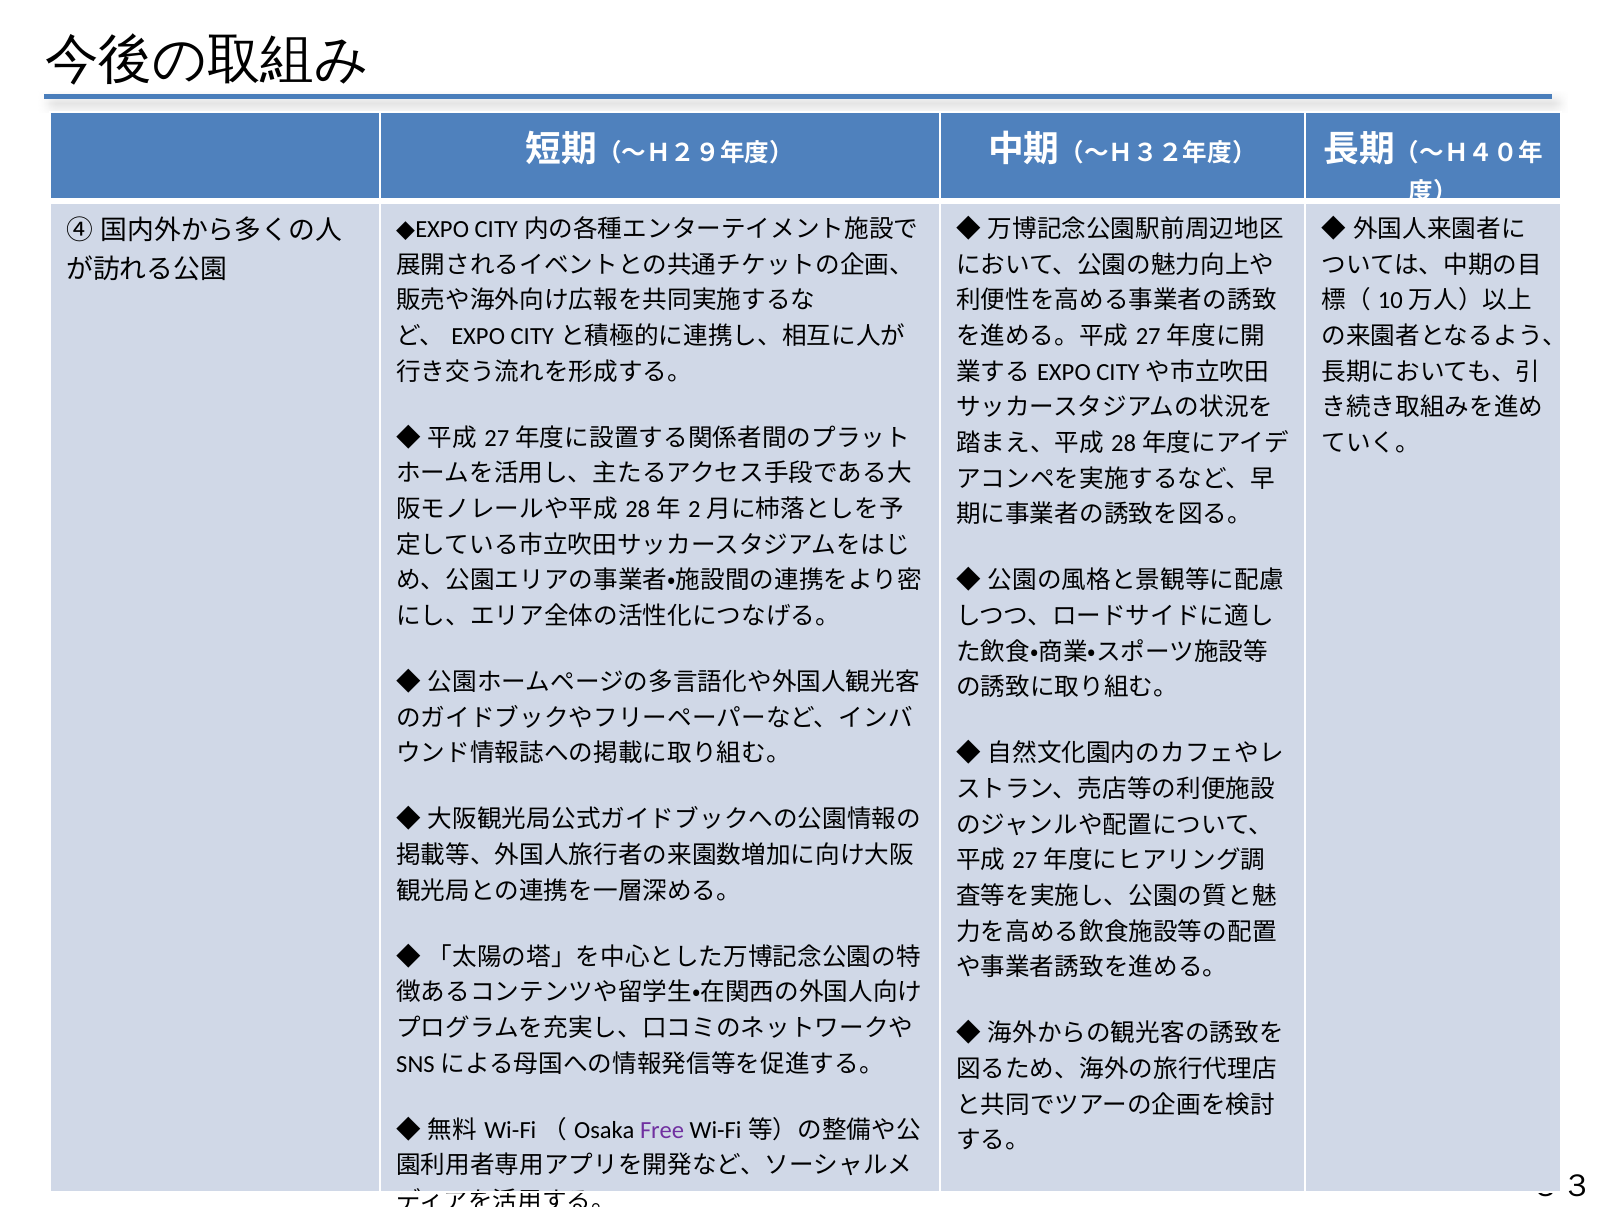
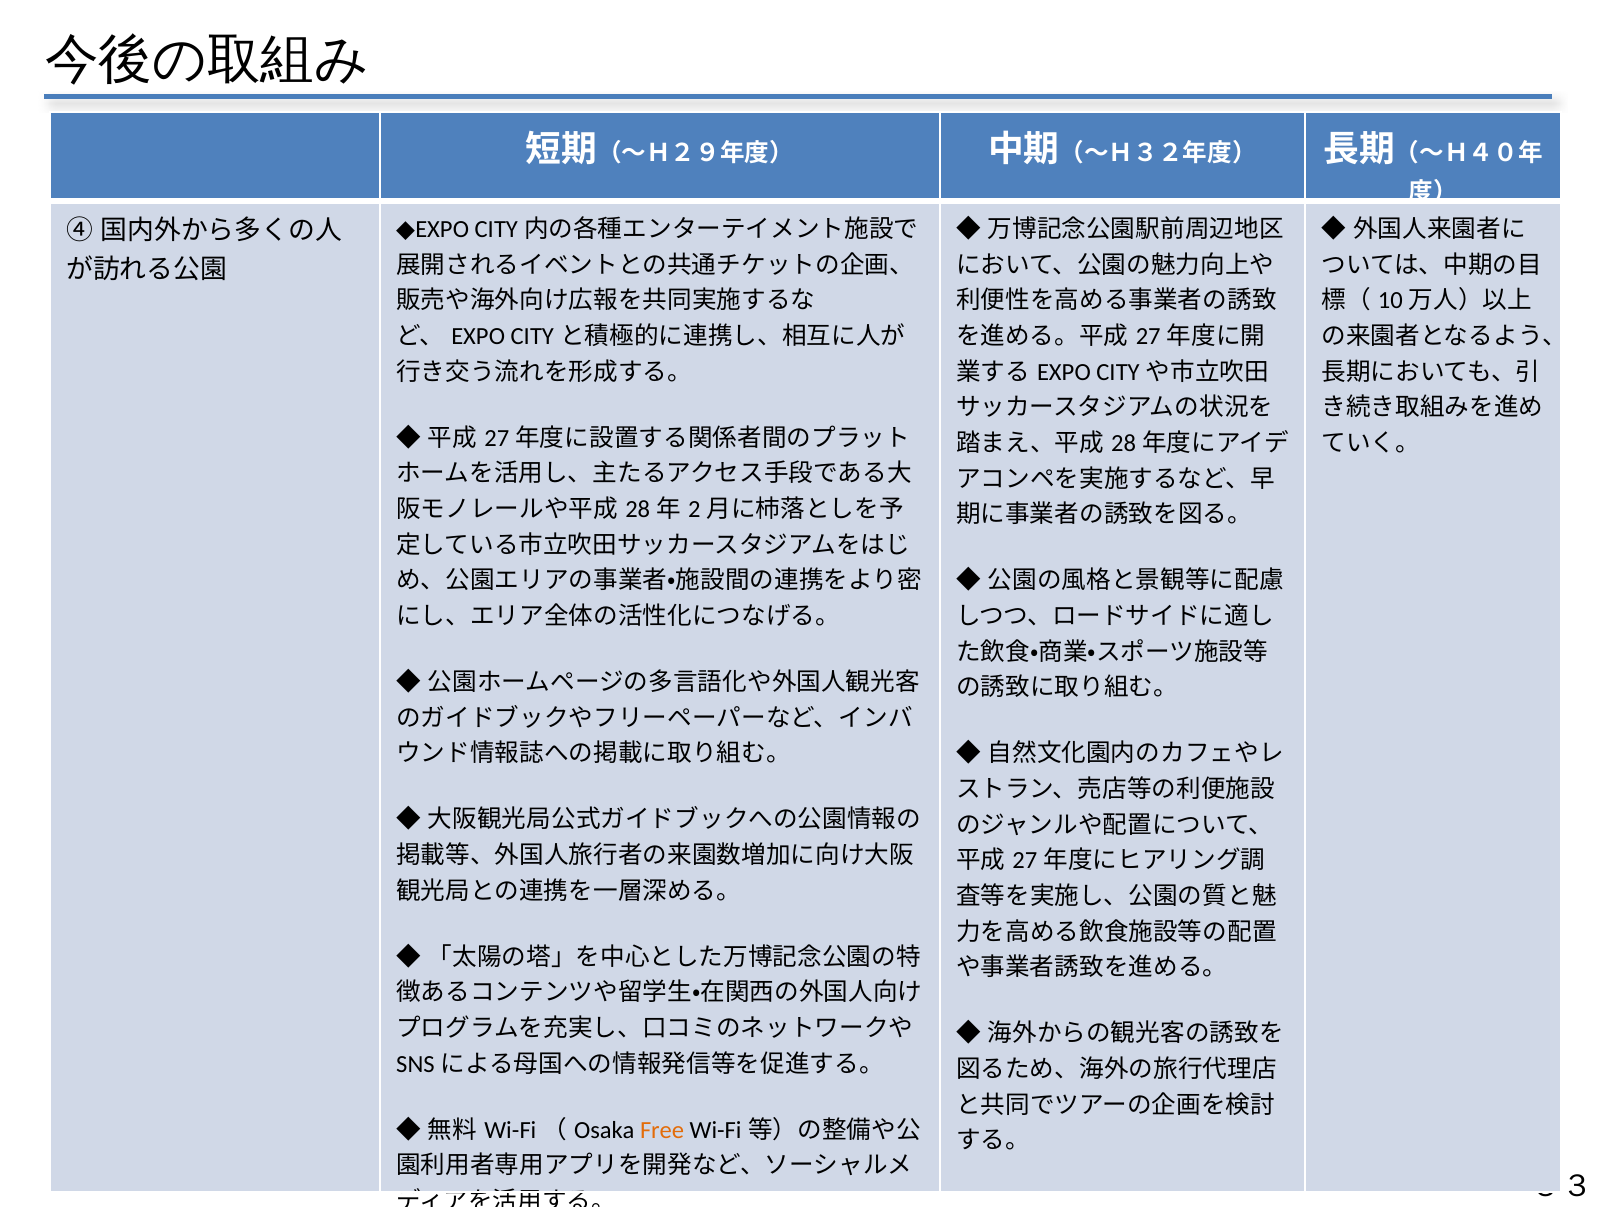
Free colour: purple -> orange
